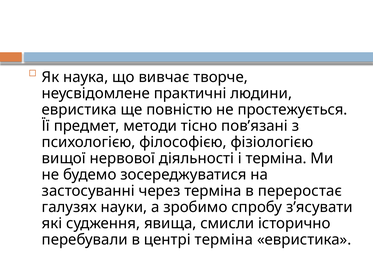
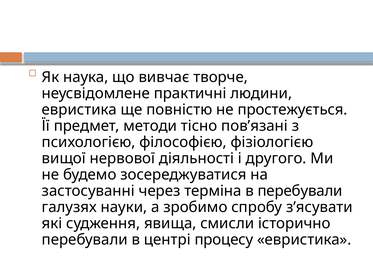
і терміна: терміна -> другого
в переростає: переростає -> перебували
центрі терміна: терміна -> процесу
